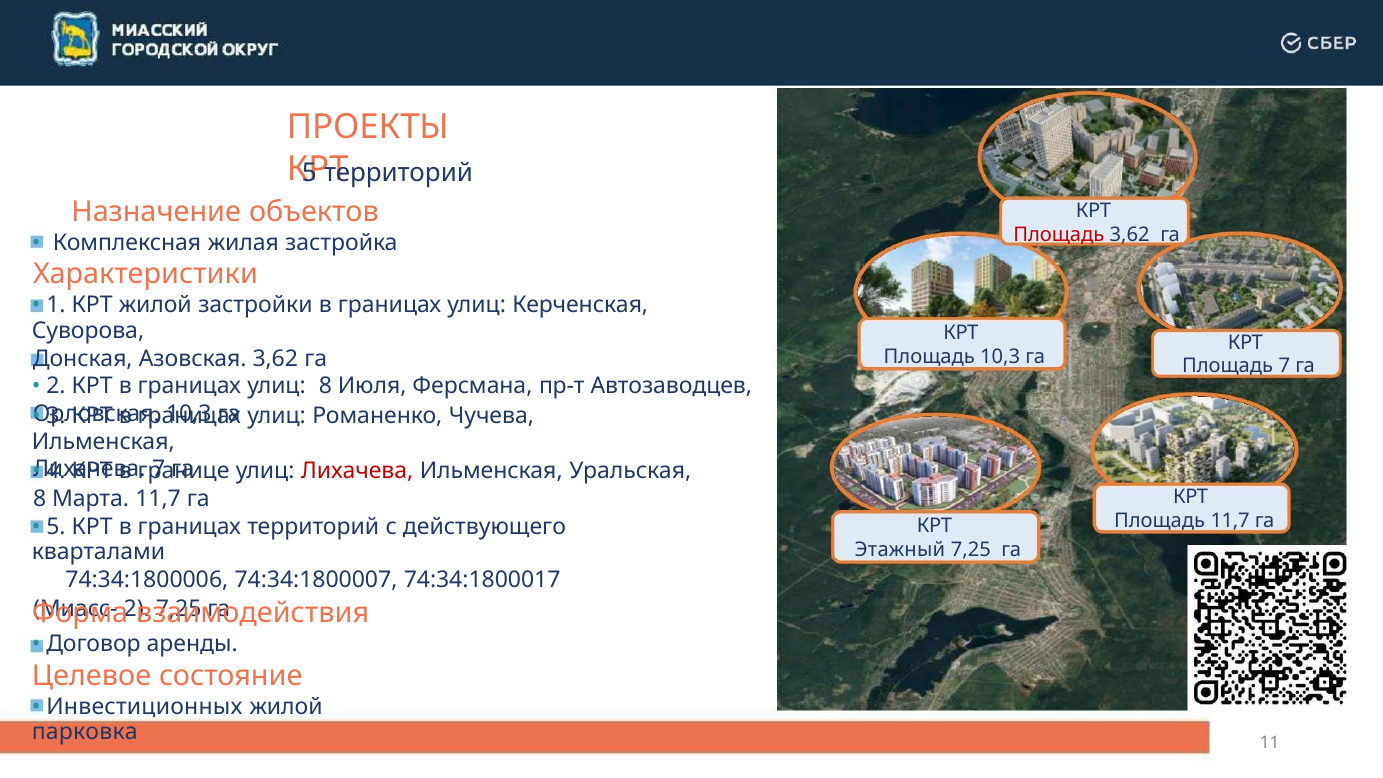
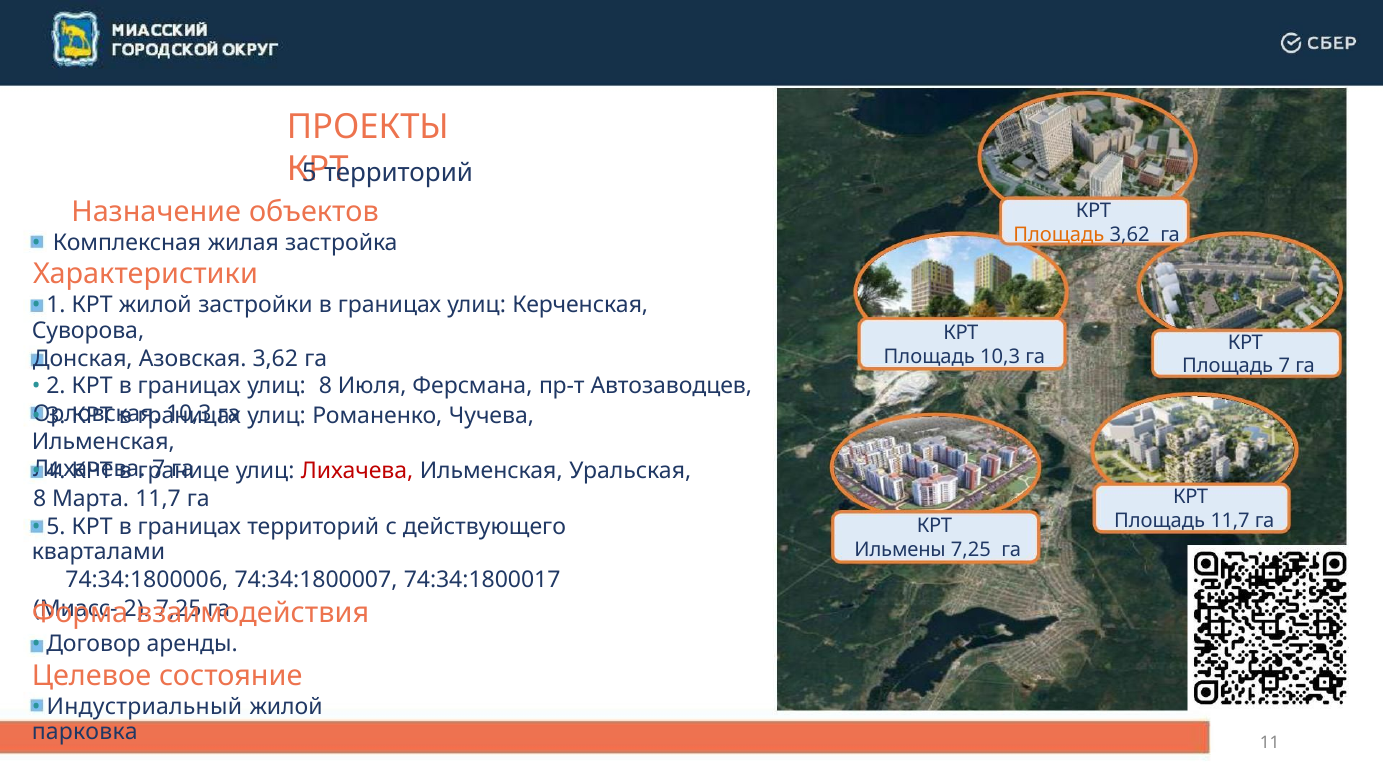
Площадь at (1059, 235) colour: red -> orange
Этажный: Этажный -> Ильмены
Инвестиционных: Инвестиционных -> Индустриальный
